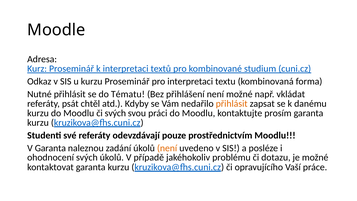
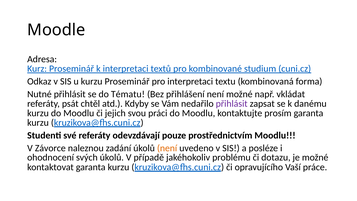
přihlásit at (232, 104) colour: orange -> purple
či svých: svých -> jejich
V Garanta: Garanta -> Závorce
